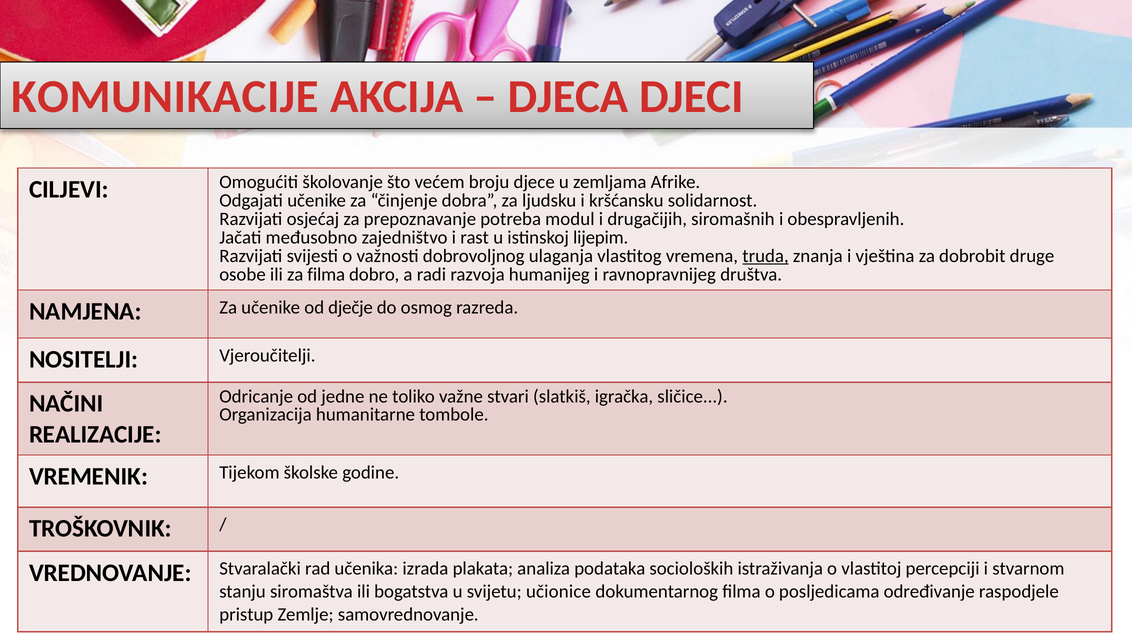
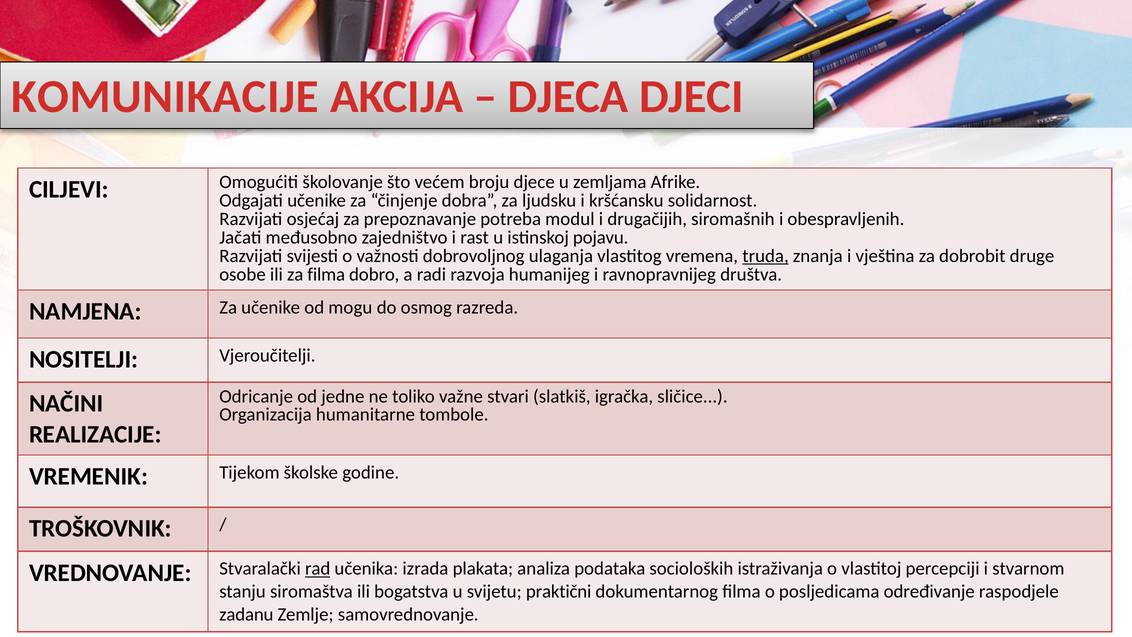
lijepim: lijepim -> pojavu
dječje: dječje -> mogu
rad underline: none -> present
učionice: učionice -> praktični
pristup: pristup -> zadanu
